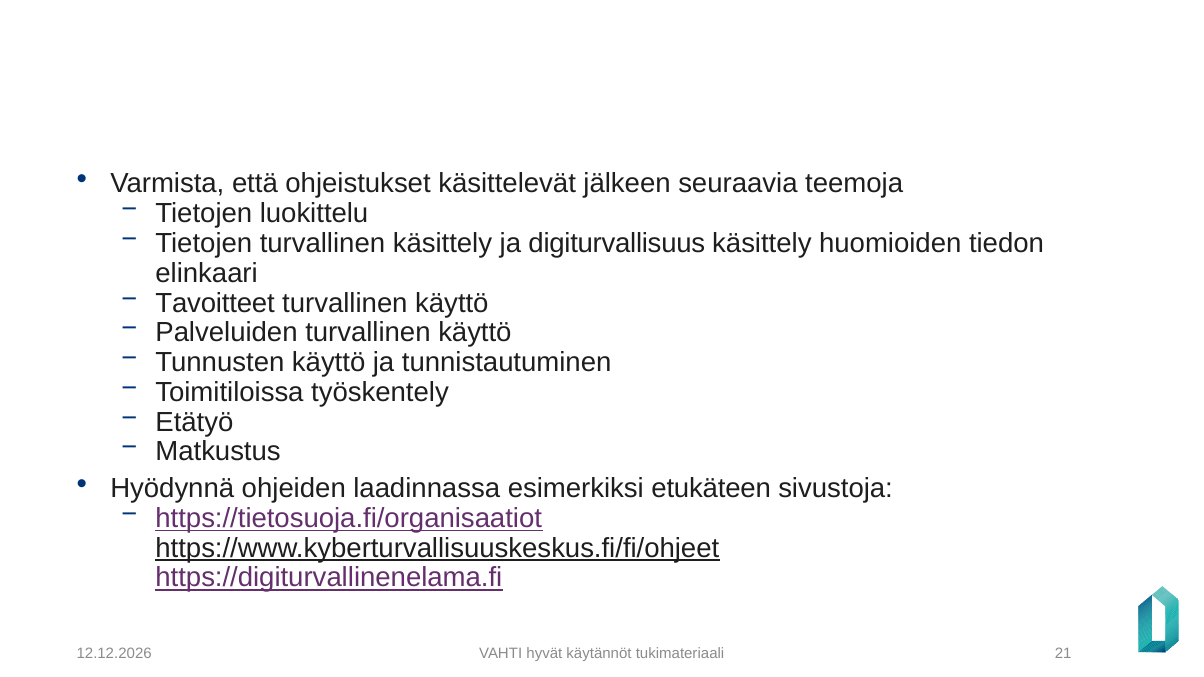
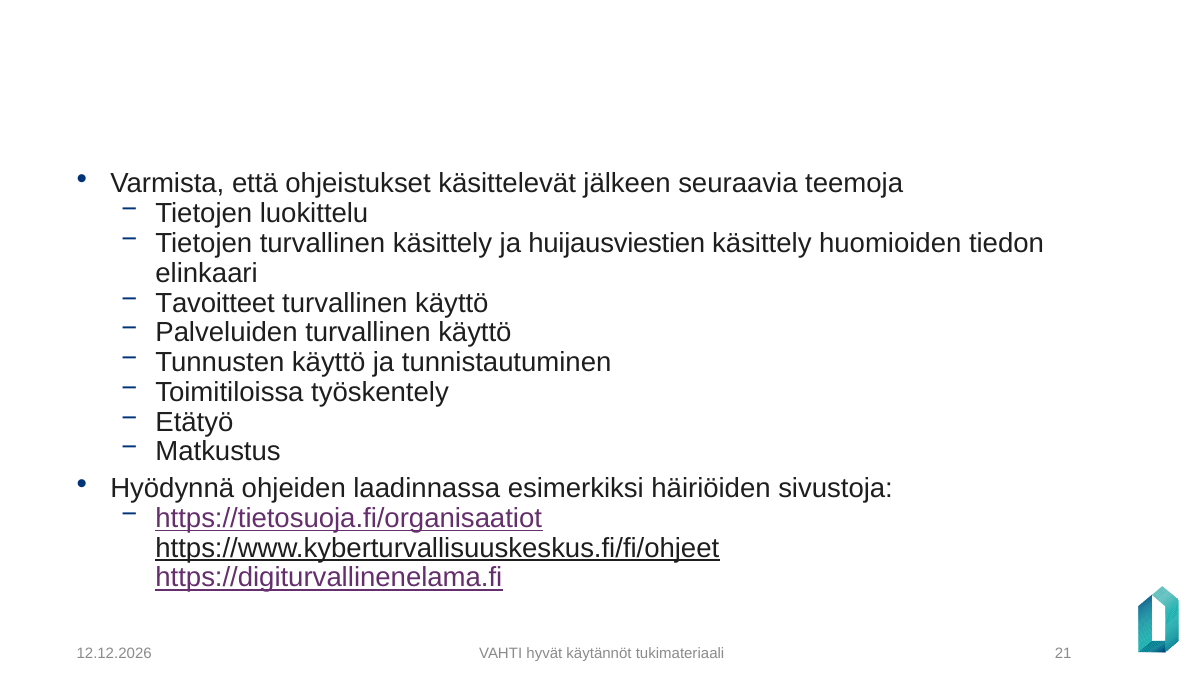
digiturvallisuus: digiturvallisuus -> huijausviestien
etukäteen: etukäteen -> häiriöiden
